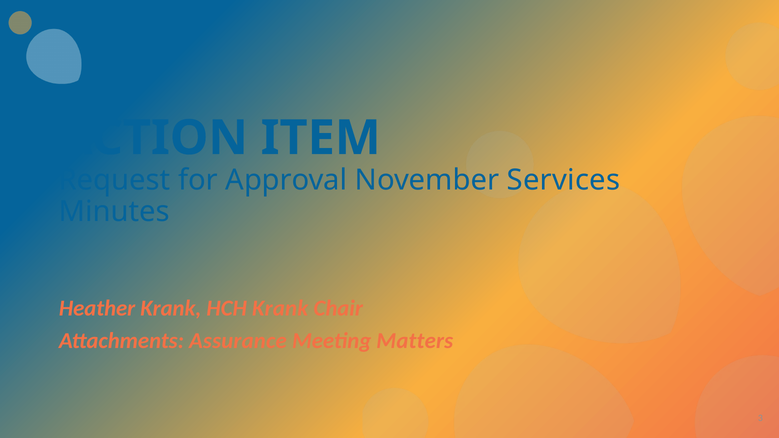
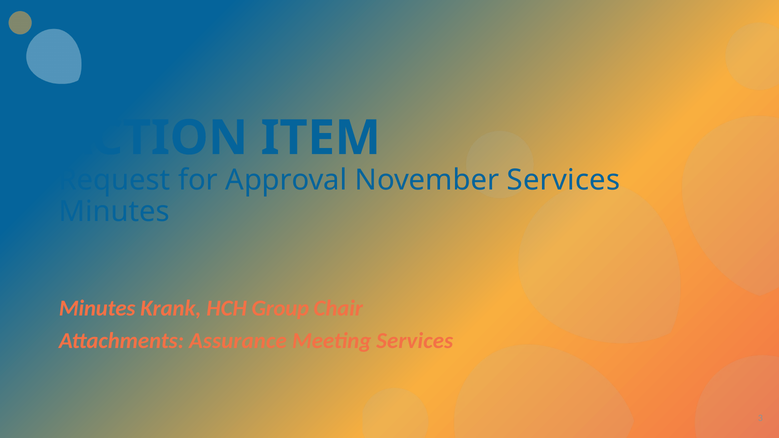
Heather at (97, 308): Heather -> Minutes
HCH Krank: Krank -> Group
Meeting Matters: Matters -> Services
